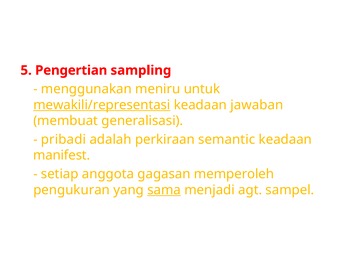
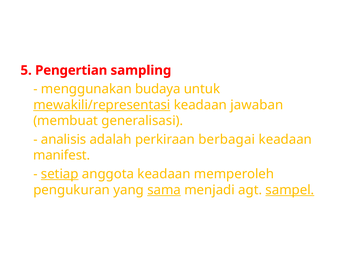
meniru: meniru -> budaya
pribadi: pribadi -> analisis
semantic: semantic -> berbagai
setiap underline: none -> present
anggota gagasan: gagasan -> keadaan
sampel underline: none -> present
